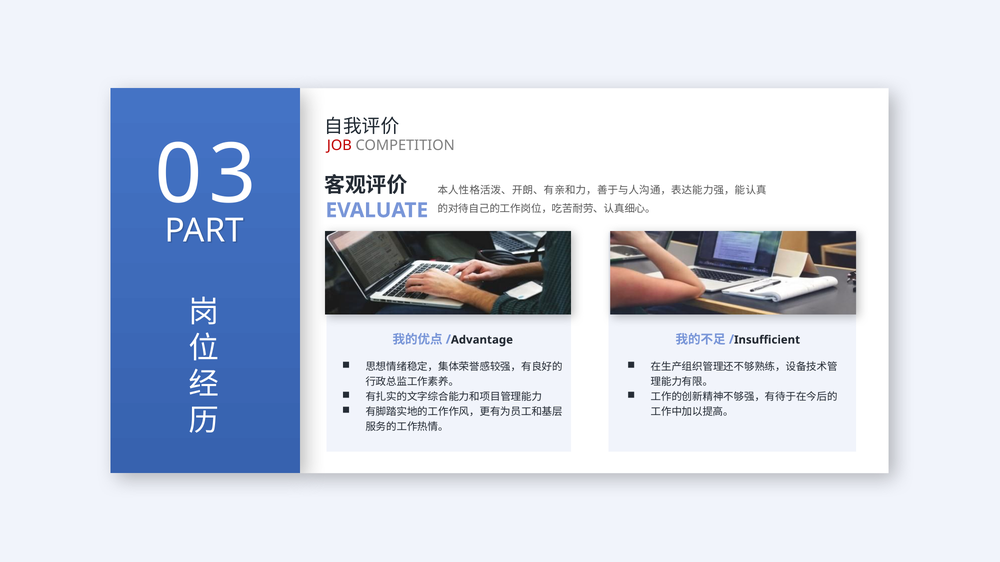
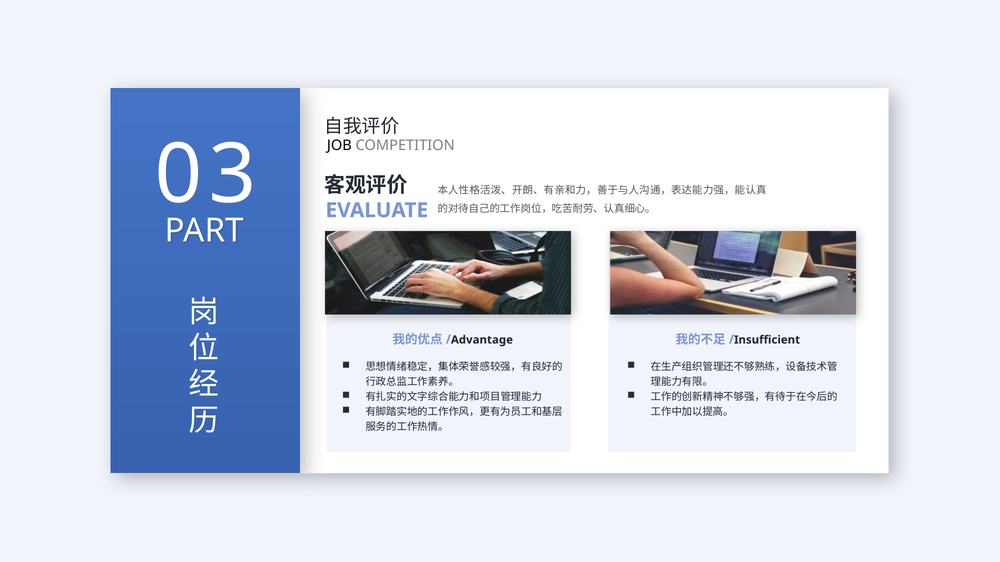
JOB colour: red -> black
